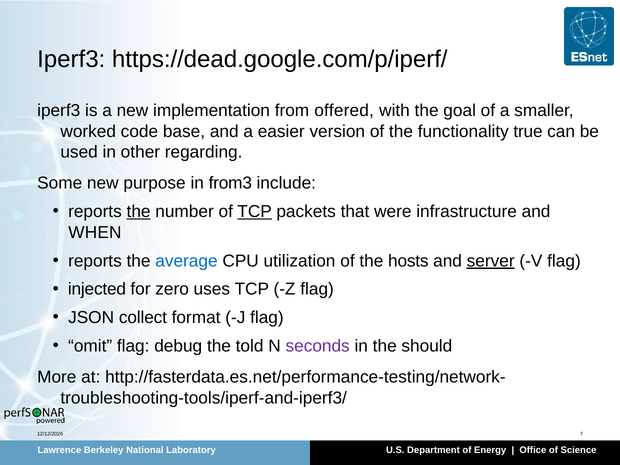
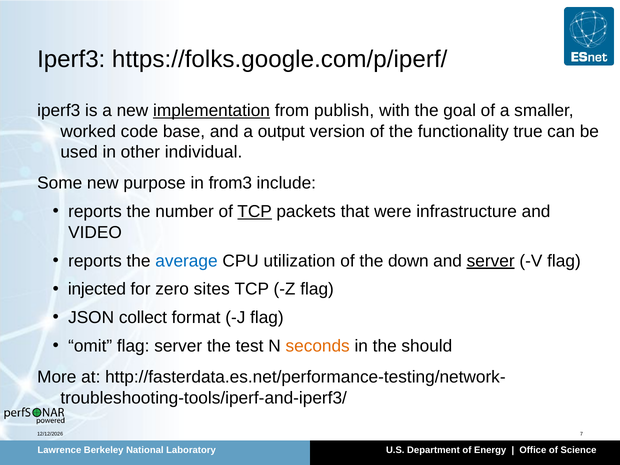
https://dead.google.com/p/iperf/: https://dead.google.com/p/iperf/ -> https://folks.google.com/p/iperf/
implementation underline: none -> present
offered: offered -> publish
easier: easier -> output
regarding: regarding -> individual
the at (139, 212) underline: present -> none
WHEN: WHEN -> VIDEO
hosts: hosts -> down
uses: uses -> sites
flag debug: debug -> server
told: told -> test
seconds colour: purple -> orange
